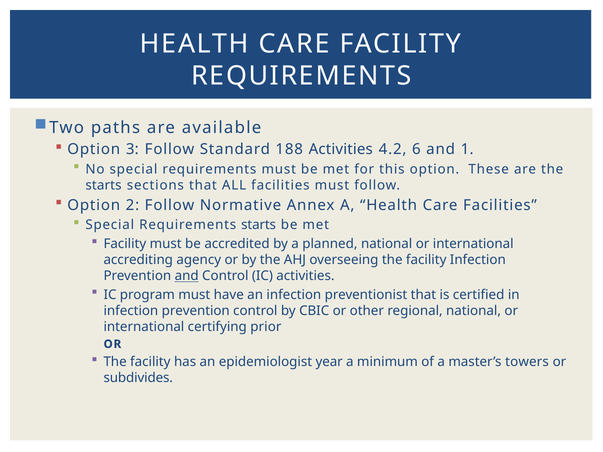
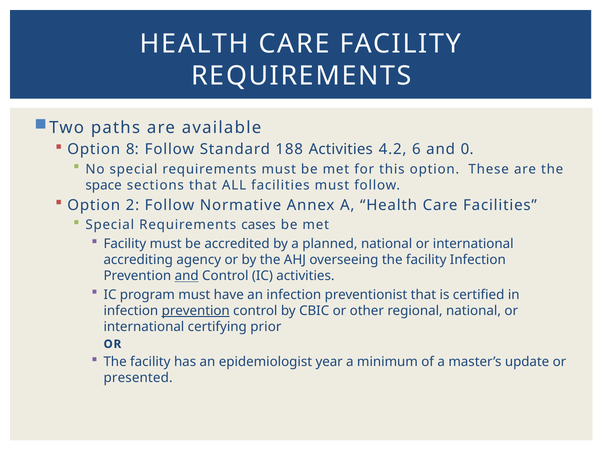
3: 3 -> 8
1: 1 -> 0
starts at (104, 185): starts -> space
Requirements starts: starts -> cases
prevention at (196, 311) underline: none -> present
towers: towers -> update
subdivides: subdivides -> presented
